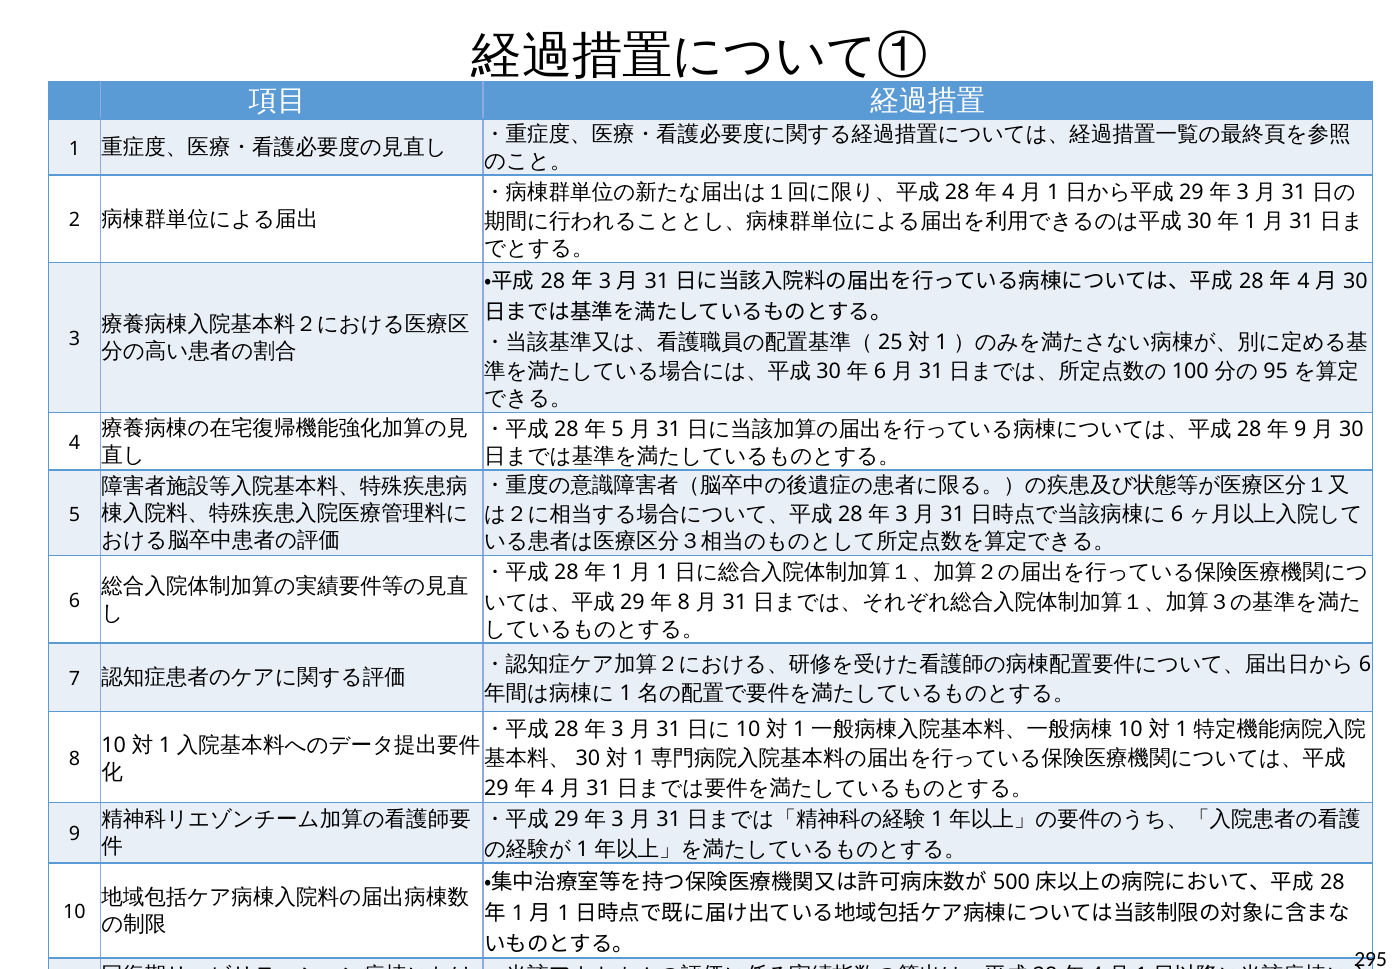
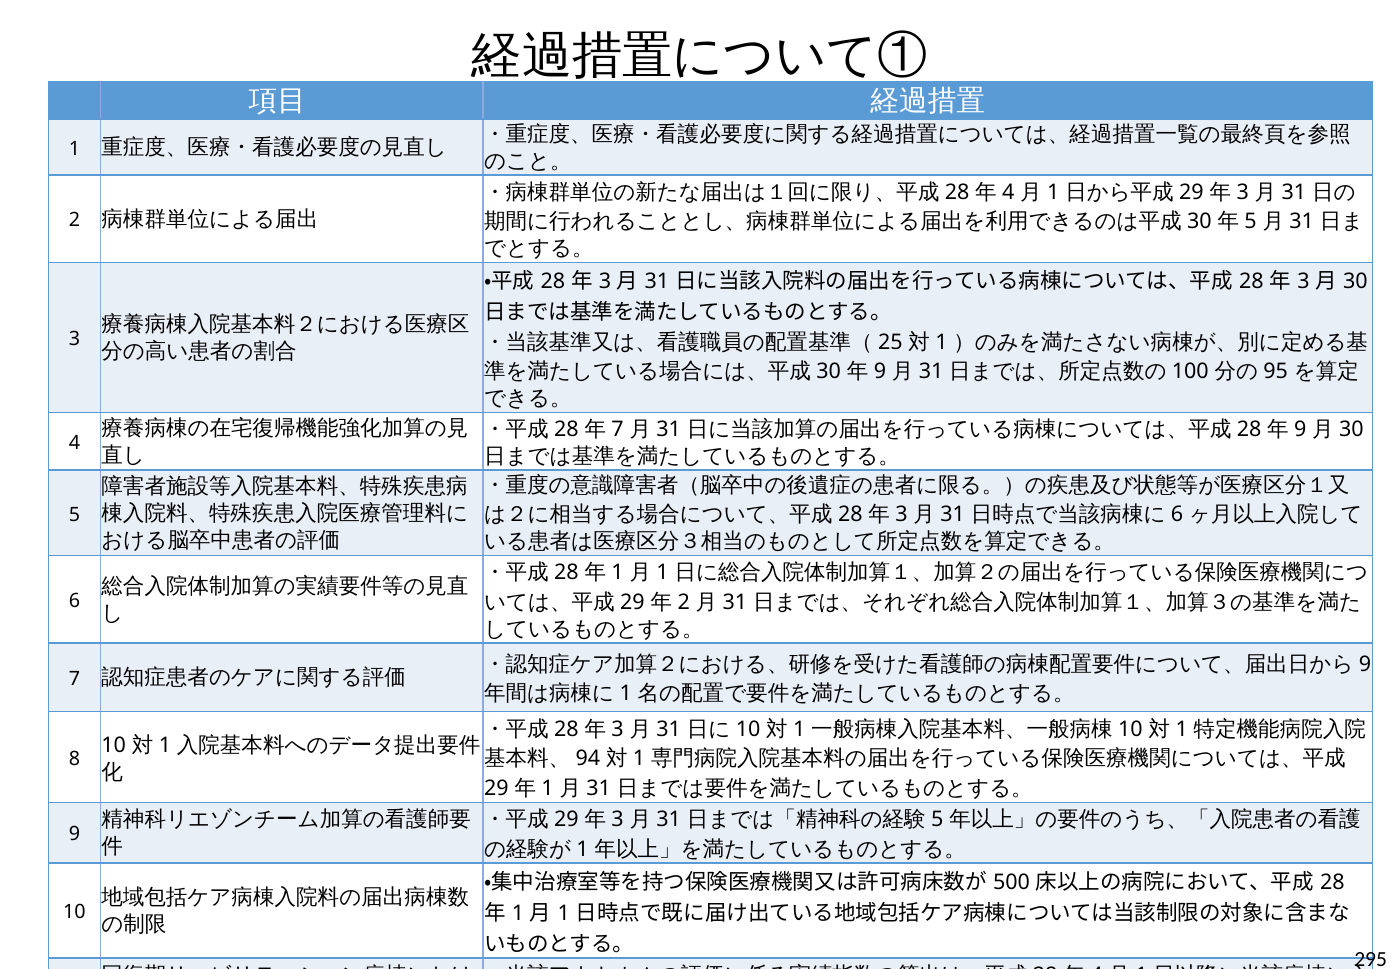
1 at (1251, 222): 1 -> 5
4 at (1303, 282): 4 -> 3
6 at (880, 372): 6 -> 9
5 at (618, 430): 5 -> 7
8 at (684, 602): 8 -> 2
6 at (1365, 664): 6 -> 9
30 at (588, 759): 30 -> 94
4 at (548, 788): 4 -> 1
1 at (937, 820): 1 -> 5
